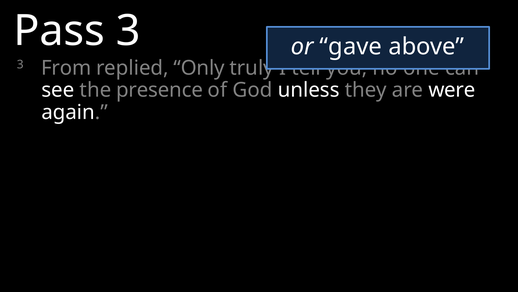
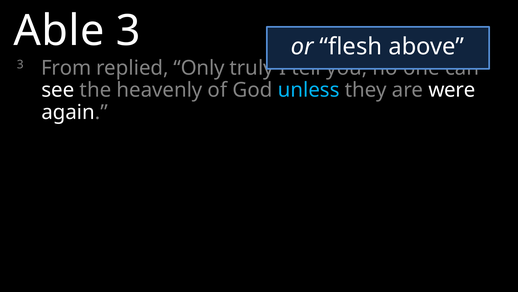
Pass: Pass -> Able
gave: gave -> flesh
presence: presence -> heavenly
unless colour: white -> light blue
